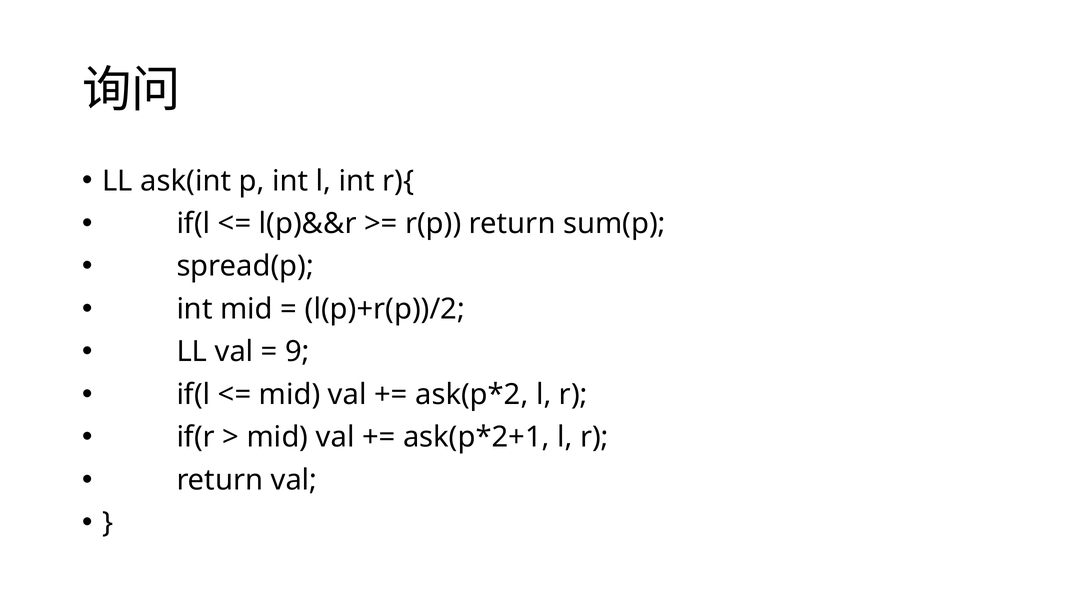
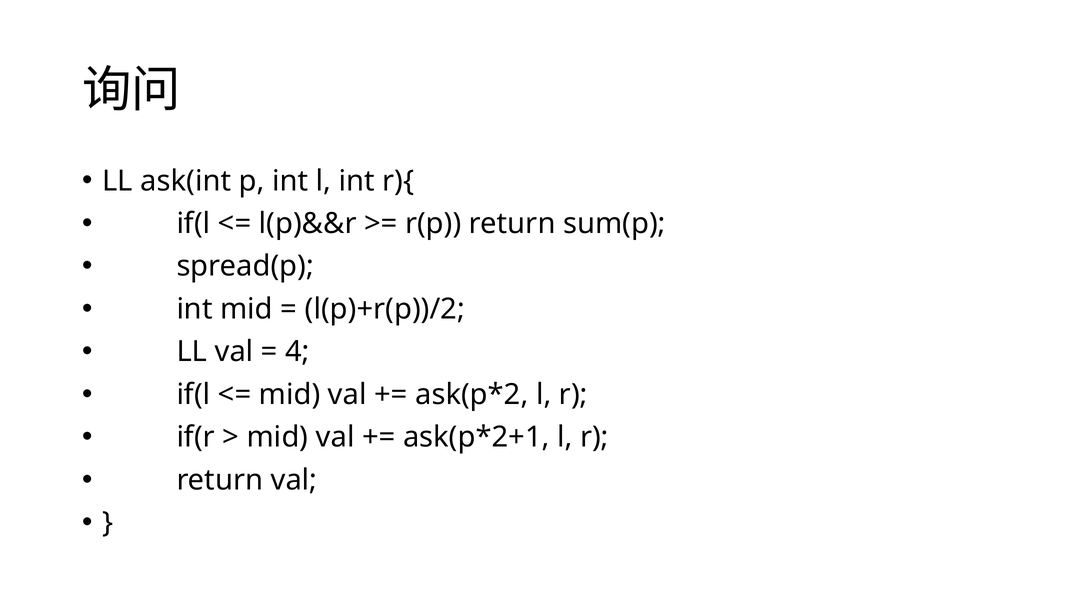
9: 9 -> 4
